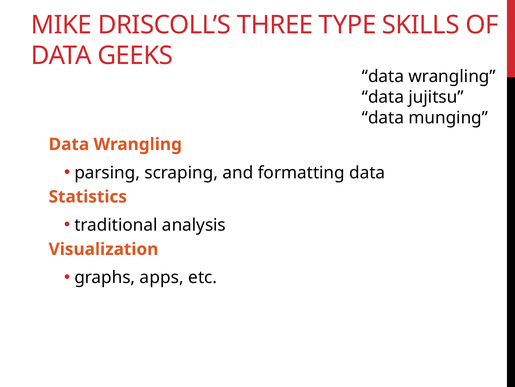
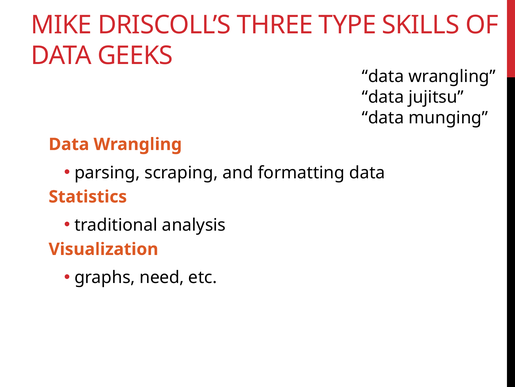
apps: apps -> need
